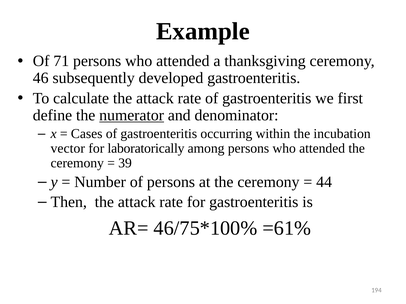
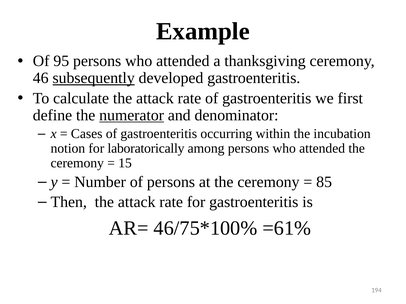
71: 71 -> 95
subsequently underline: none -> present
vector: vector -> notion
39: 39 -> 15
44: 44 -> 85
